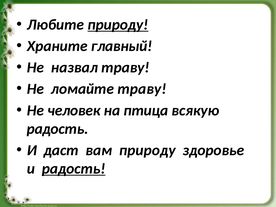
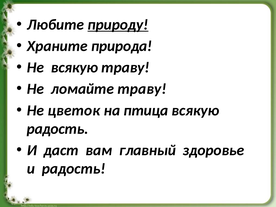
главный: главный -> природа
Не назвал: назвал -> всякую
человек: человек -> цветок
вам природу: природу -> главный
радость at (74, 169) underline: present -> none
